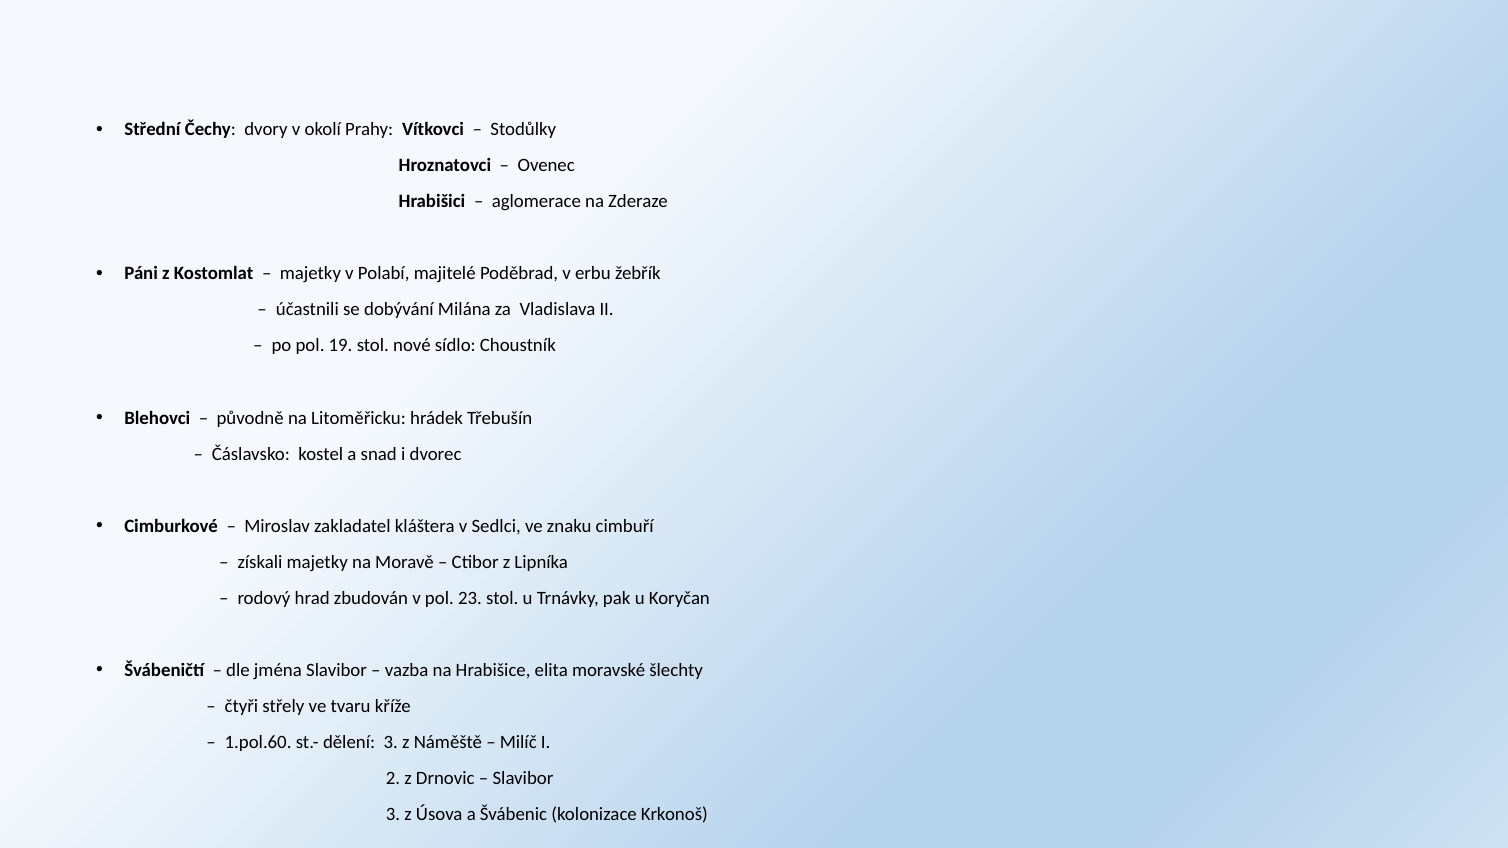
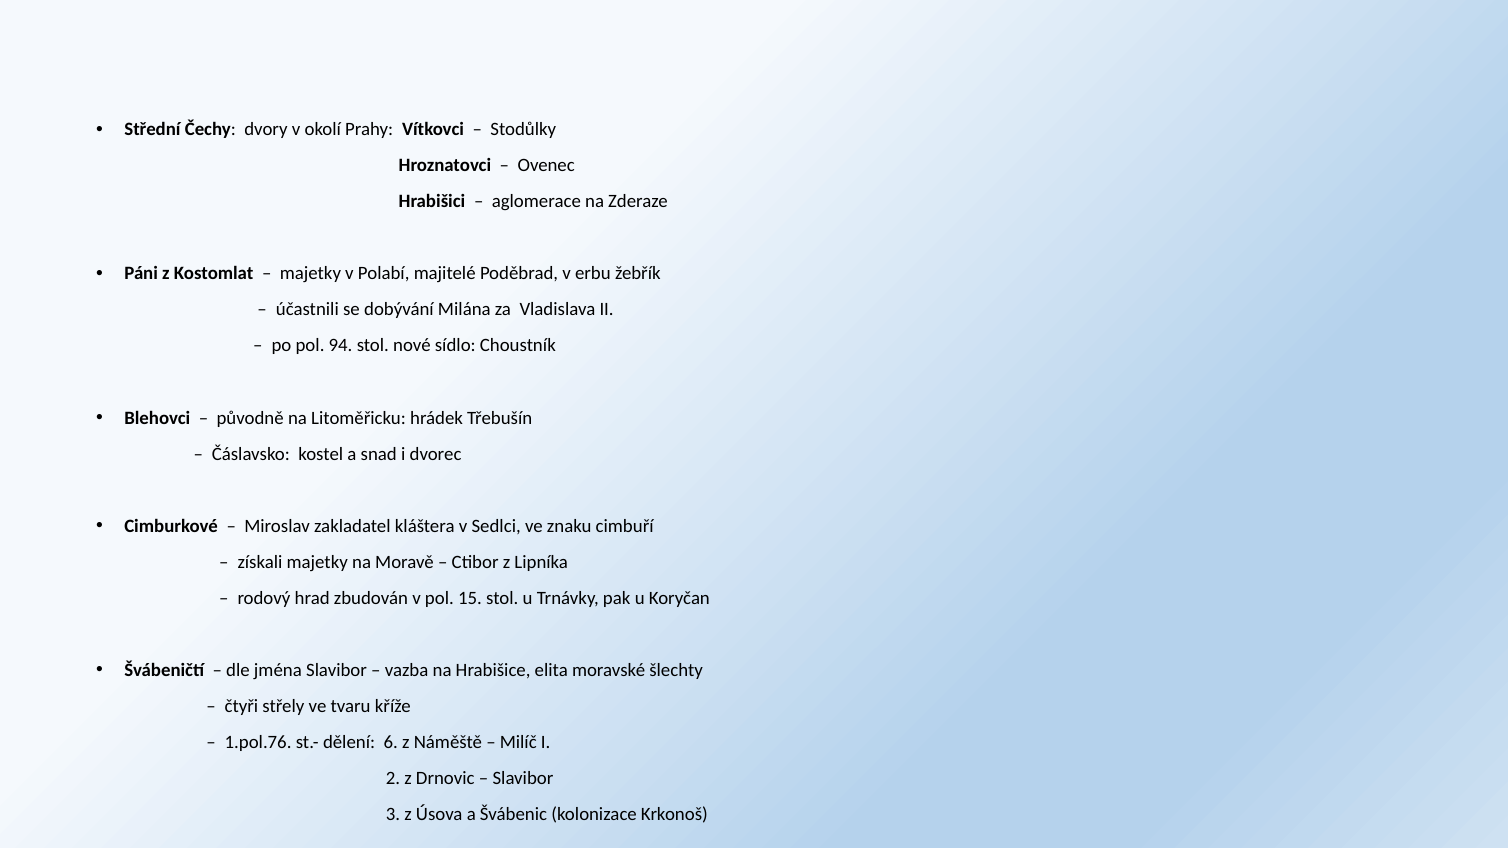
19: 19 -> 94
23: 23 -> 15
1.pol.60: 1.pol.60 -> 1.pol.76
dělení 3: 3 -> 6
